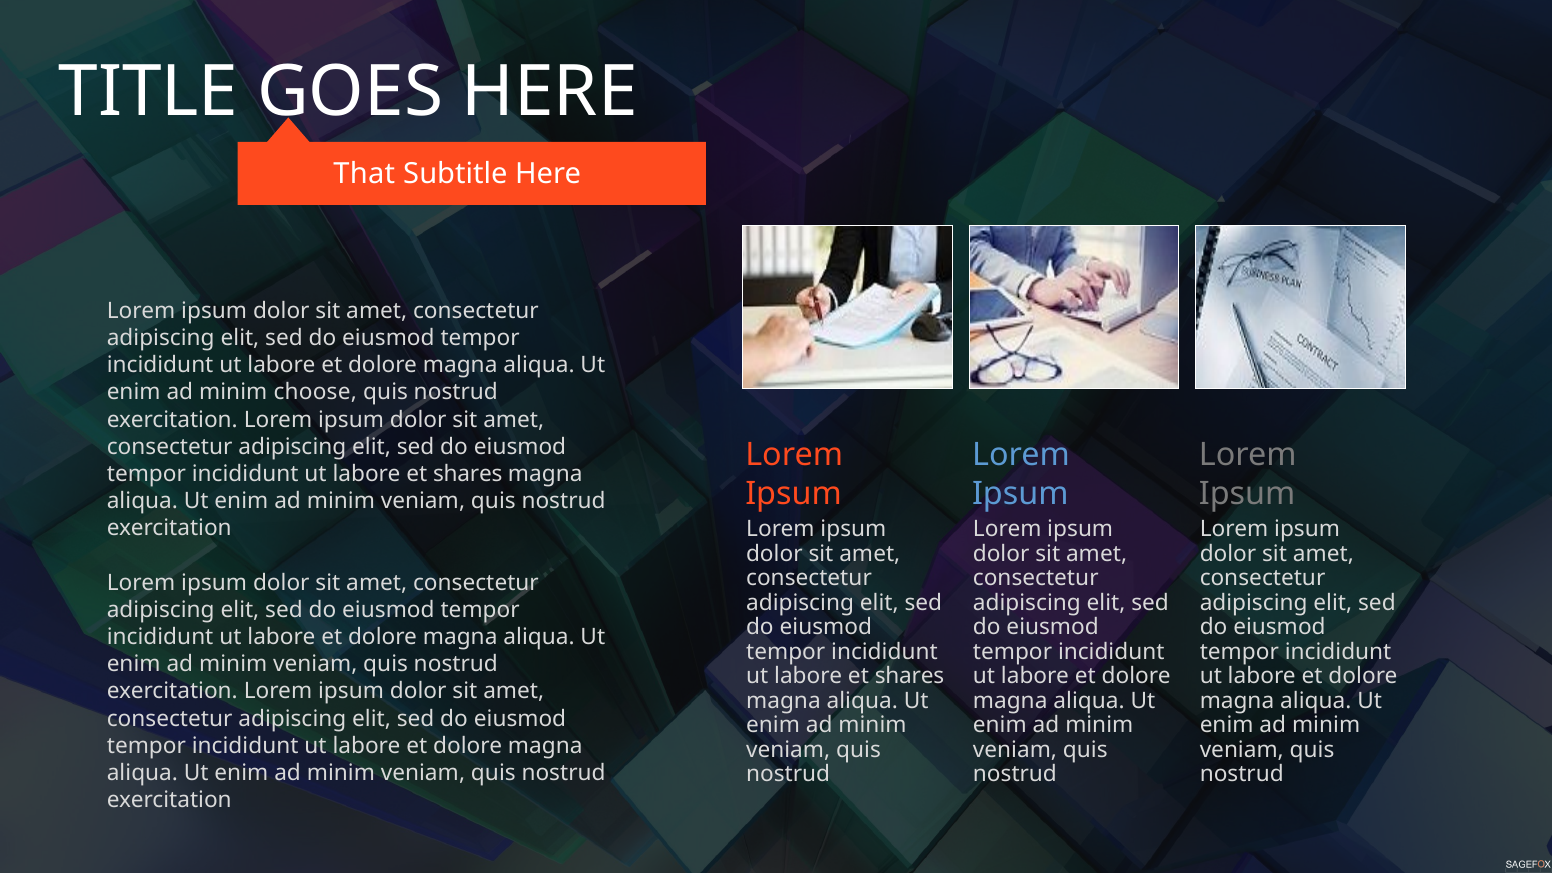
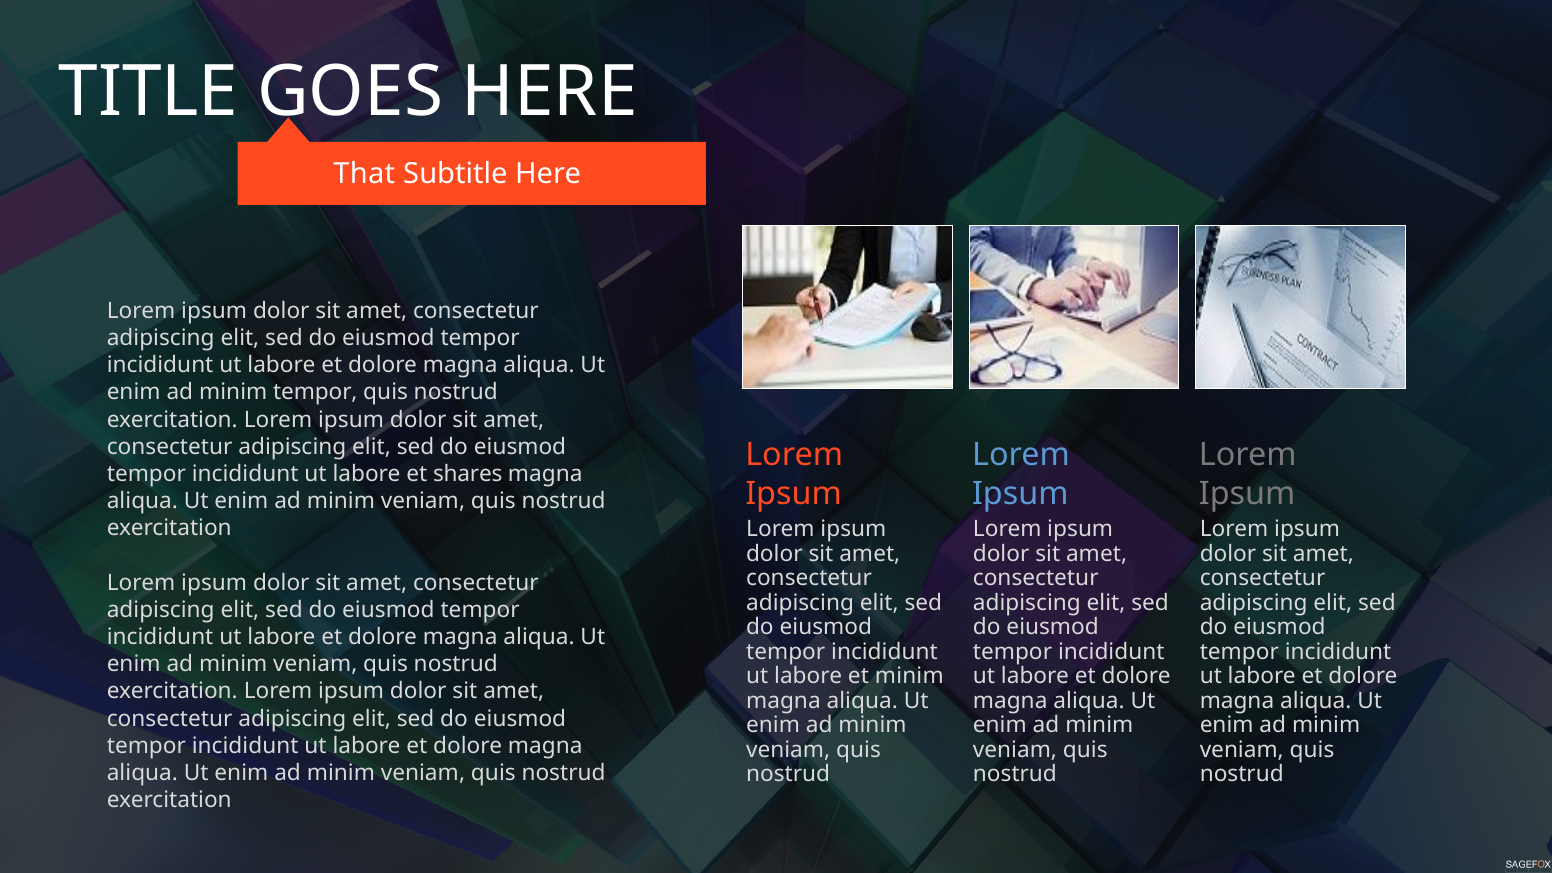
minim choose: choose -> tempor
shares at (910, 676): shares -> minim
